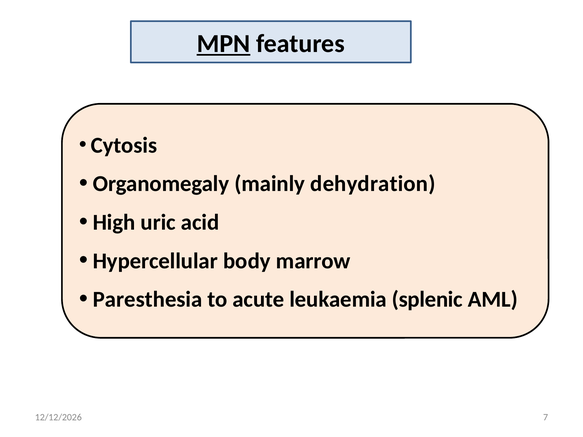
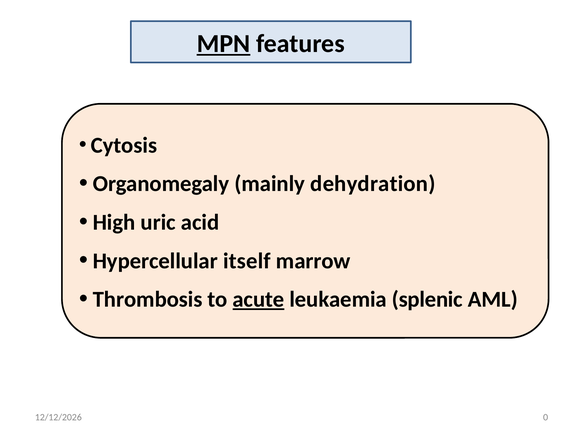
body: body -> itself
Paresthesia: Paresthesia -> Thrombosis
acute underline: none -> present
7: 7 -> 0
